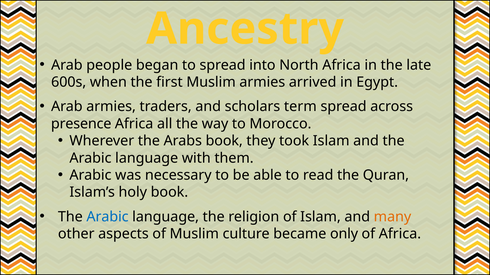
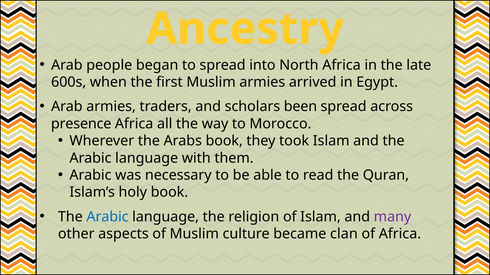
term: term -> been
many colour: orange -> purple
only: only -> clan
